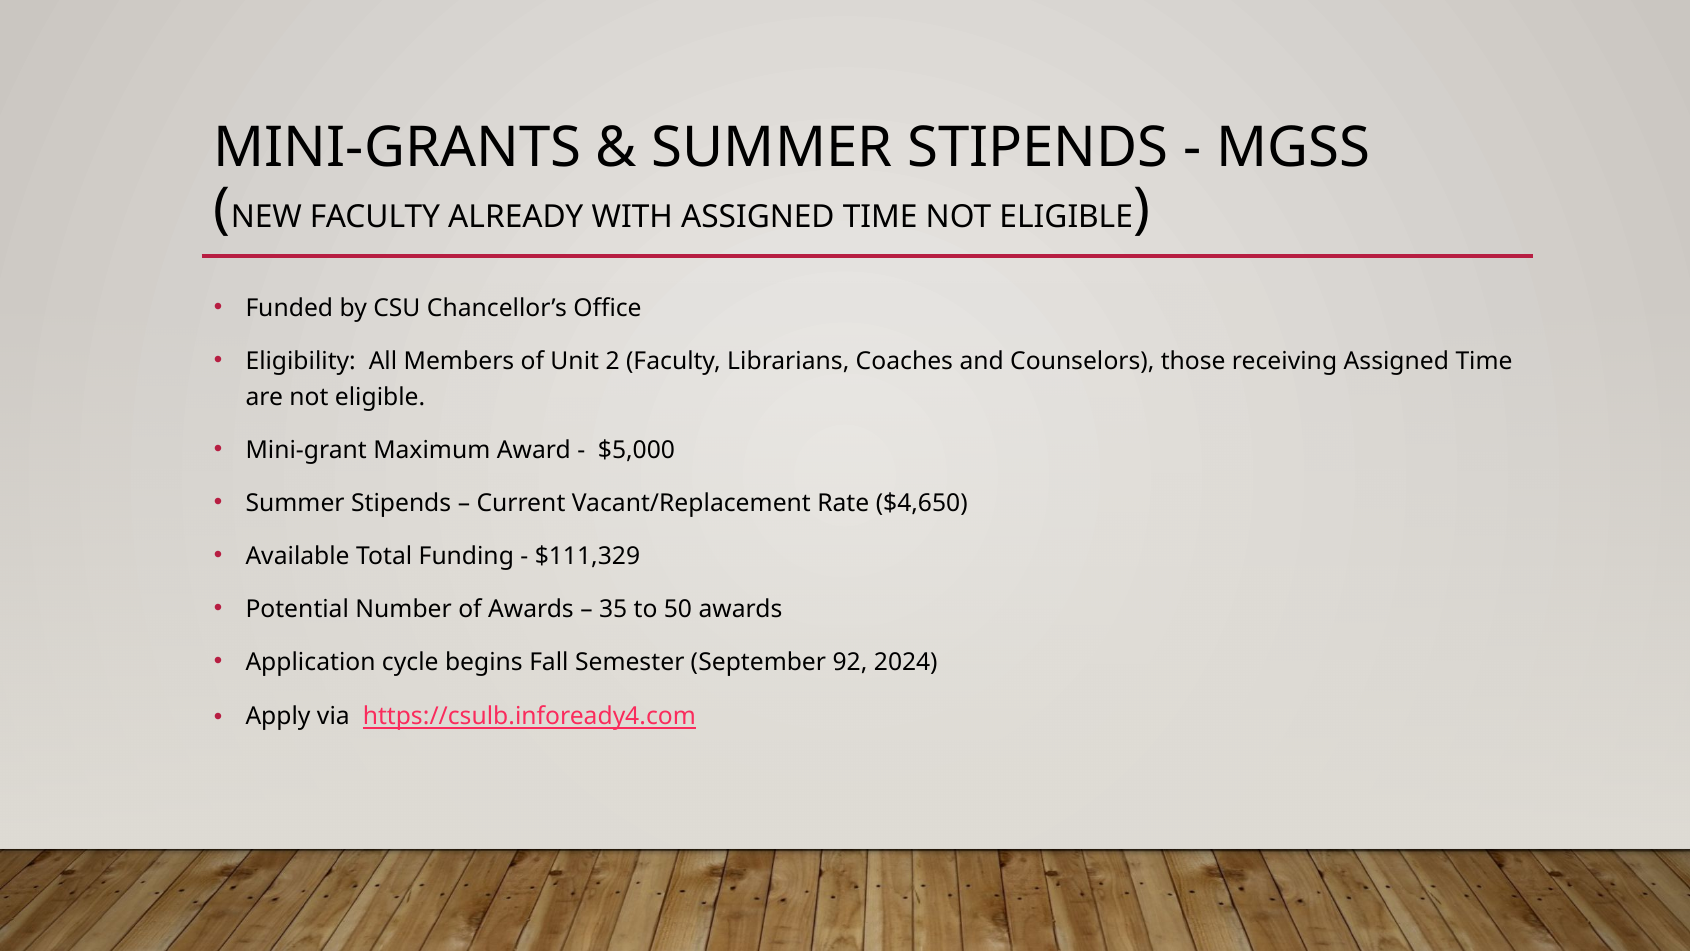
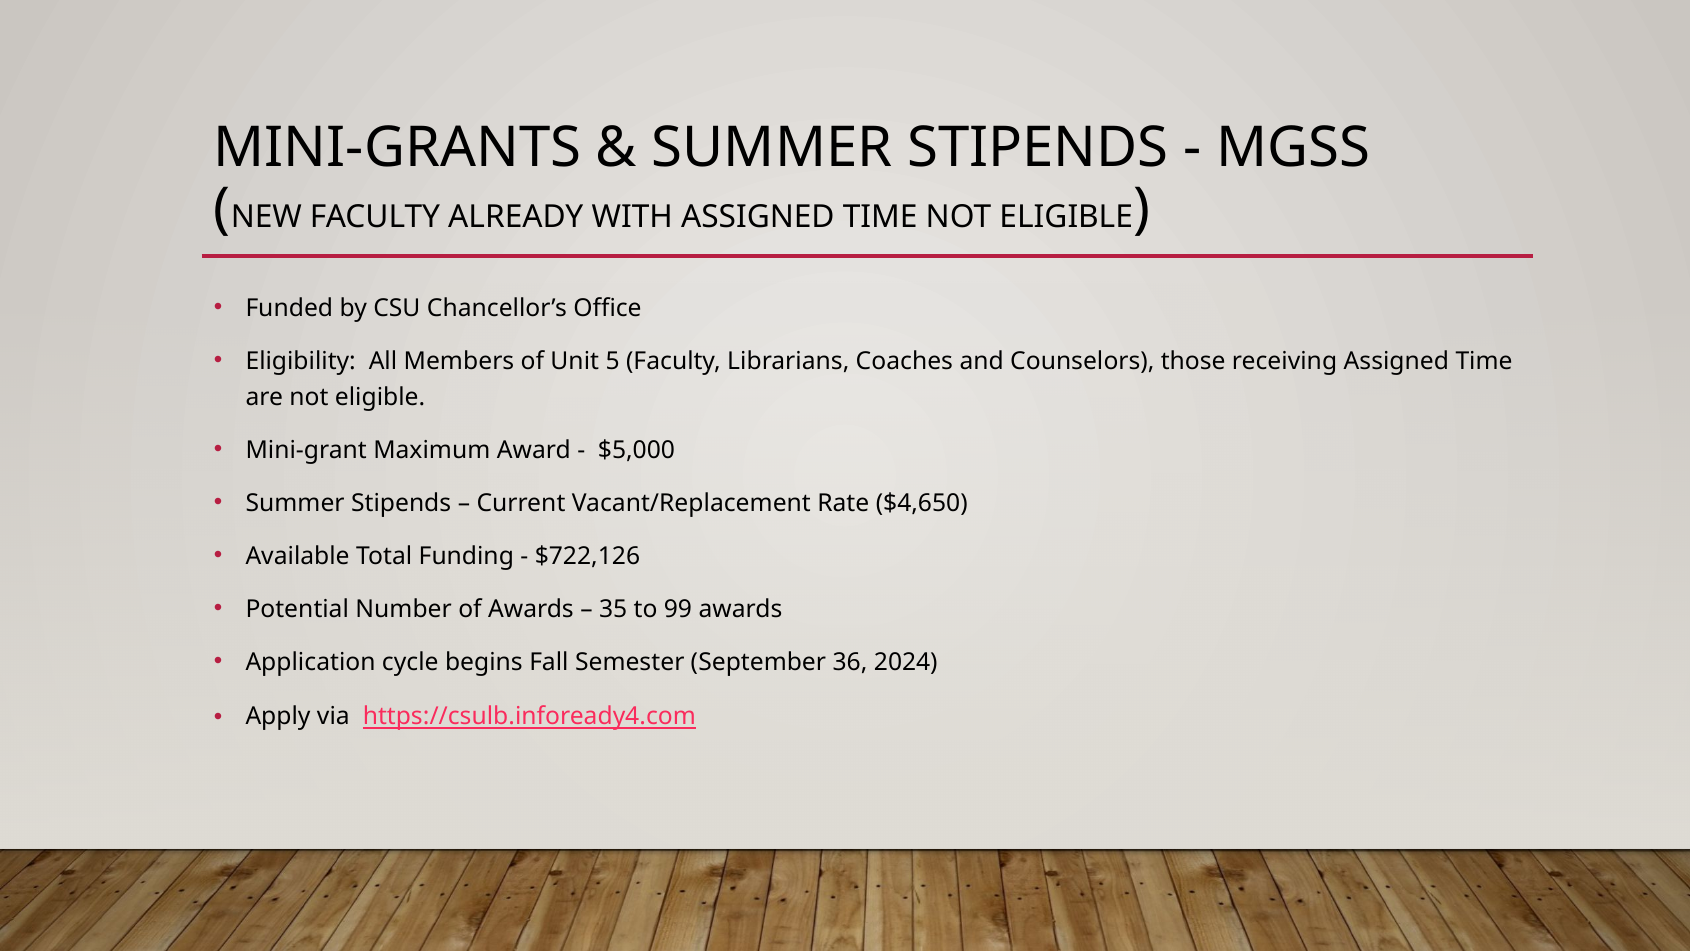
2: 2 -> 5
$111,329: $111,329 -> $722,126
50: 50 -> 99
92: 92 -> 36
